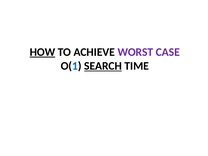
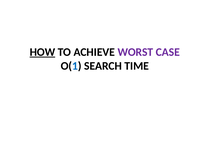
SEARCH underline: present -> none
